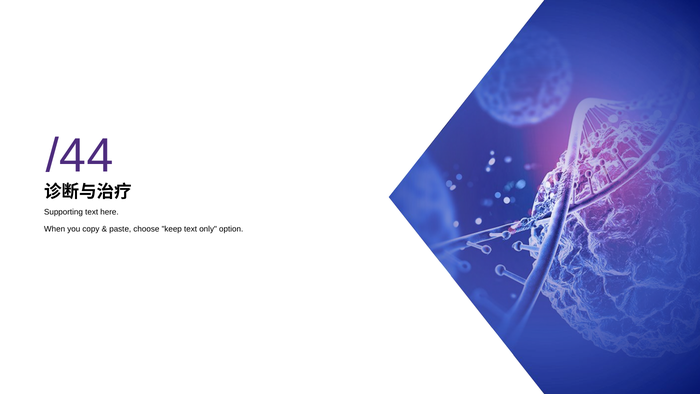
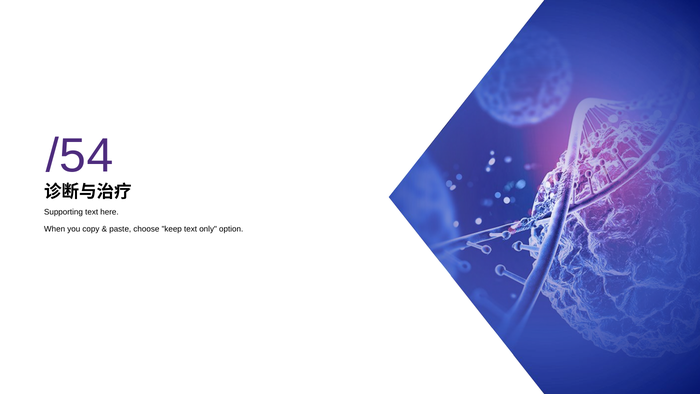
/44: /44 -> /54
